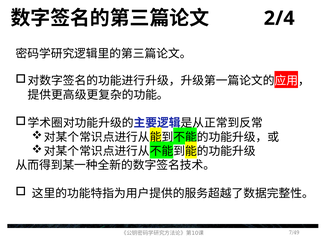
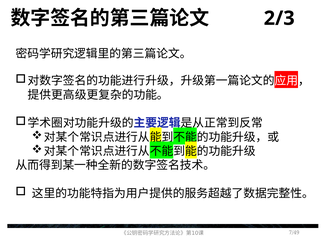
2/4: 2/4 -> 2/3
